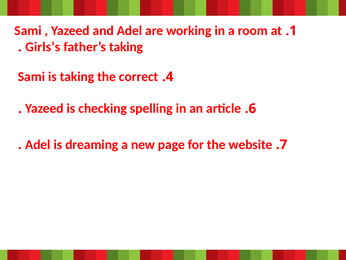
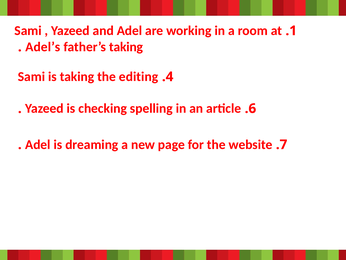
Girls’s: Girls’s -> Adel’s
correct: correct -> editing
